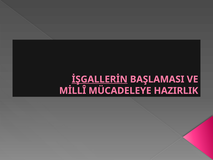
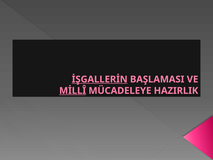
MİLLÎ underline: none -> present
